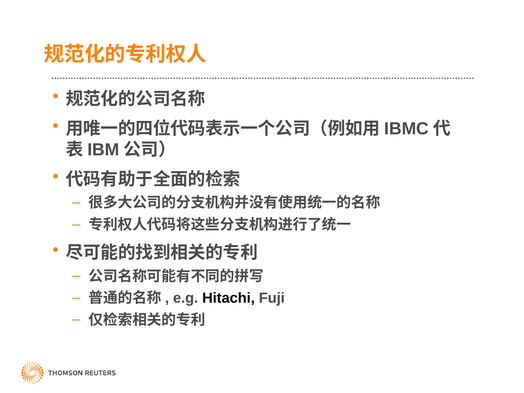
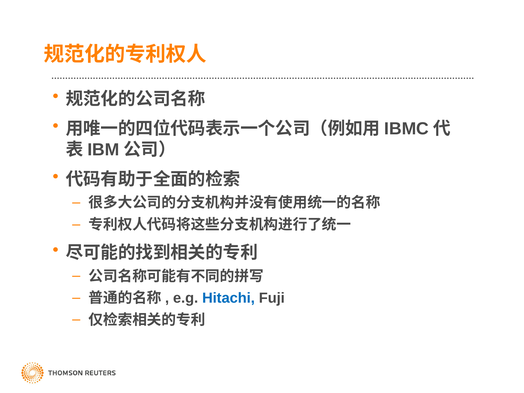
Hitachi colour: black -> blue
